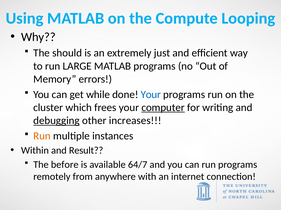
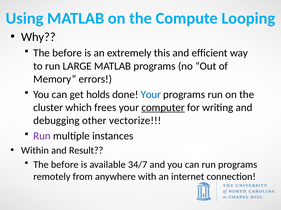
should at (67, 53): should -> before
just: just -> this
while: while -> holds
debugging underline: present -> none
increases: increases -> vectorize
Run at (42, 136) colour: orange -> purple
64/7: 64/7 -> 34/7
